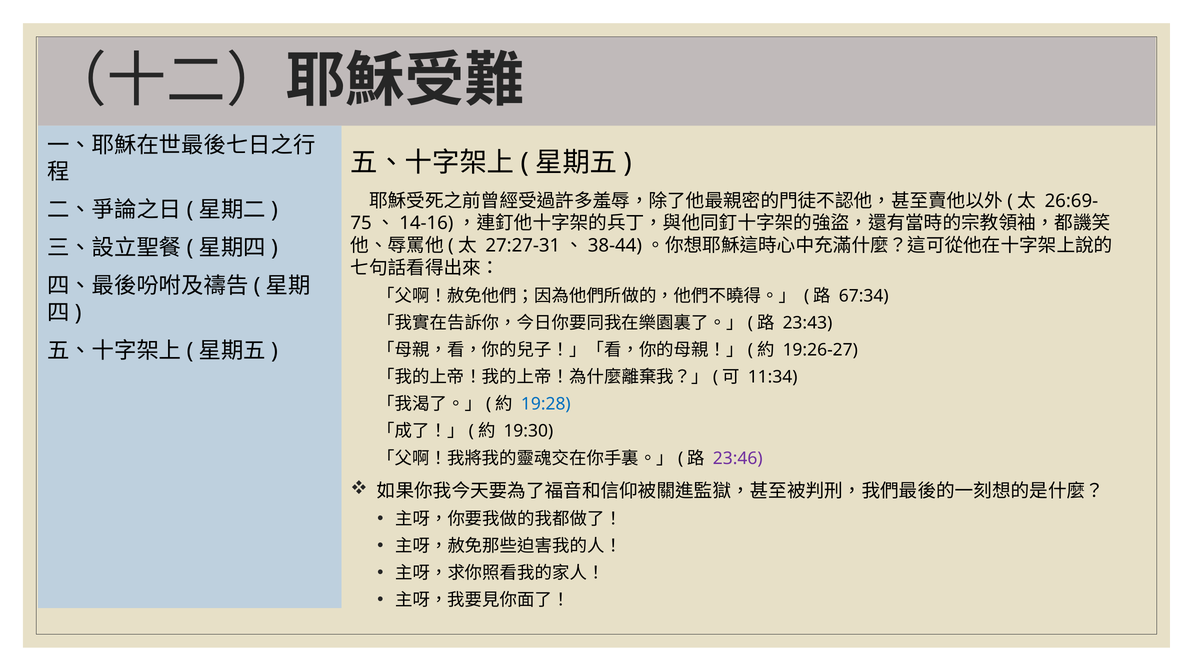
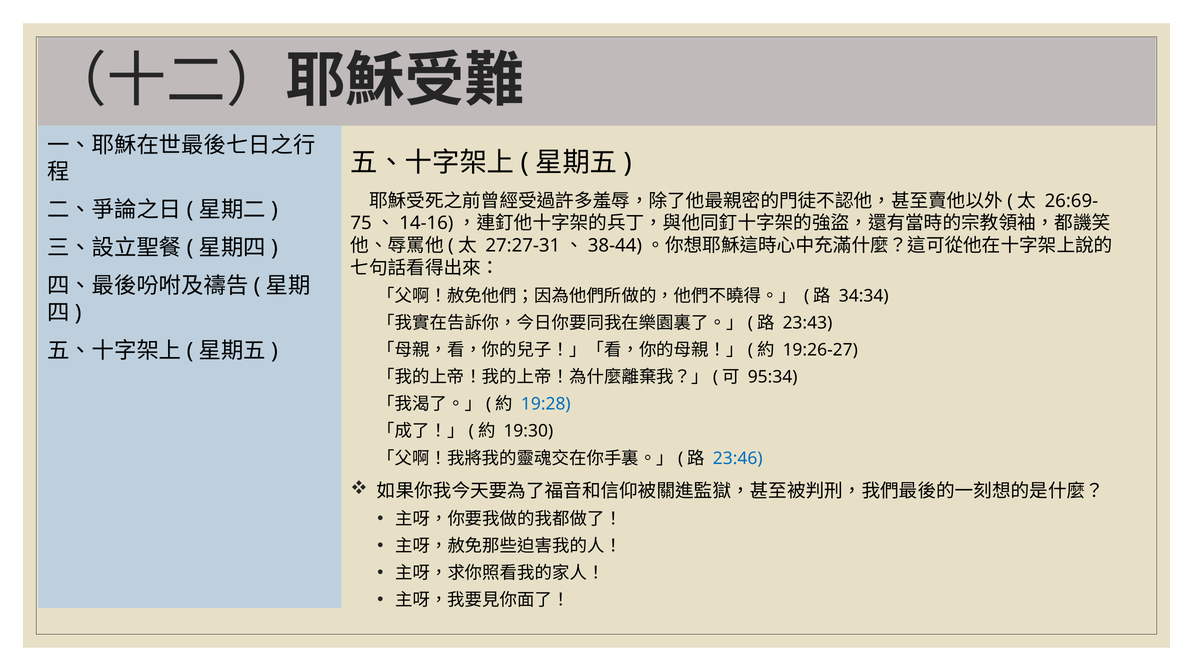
67:34: 67:34 -> 34:34
11:34: 11:34 -> 95:34
23:46 colour: purple -> blue
